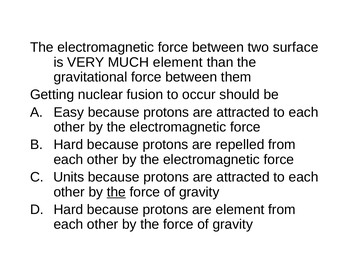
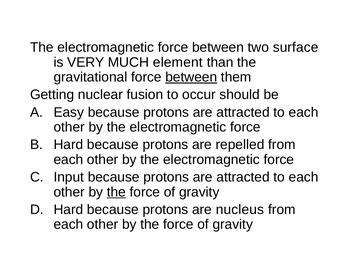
between at (191, 77) underline: none -> present
Units: Units -> Input
are element: element -> nucleus
